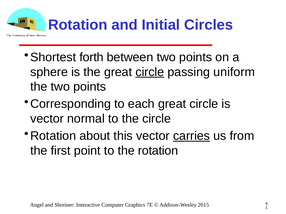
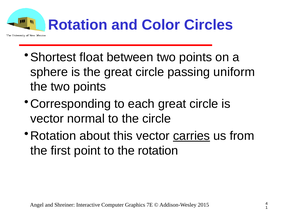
Initial: Initial -> Color
forth: forth -> float
circle at (150, 72) underline: present -> none
